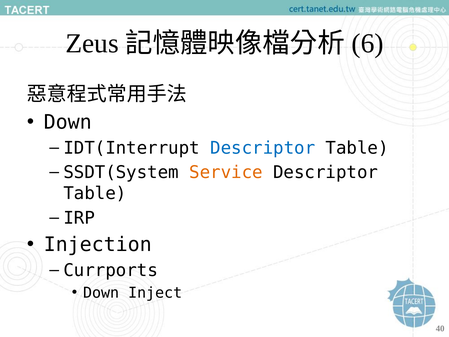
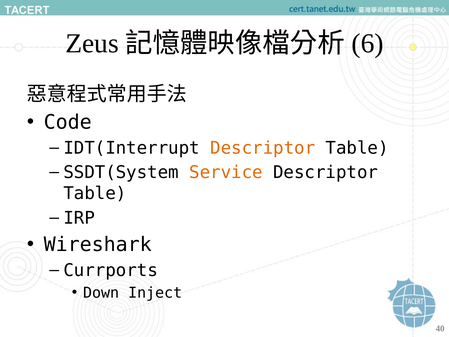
Down at (68, 122): Down -> Code
Descriptor at (263, 148) colour: blue -> orange
Injection: Injection -> Wireshark
